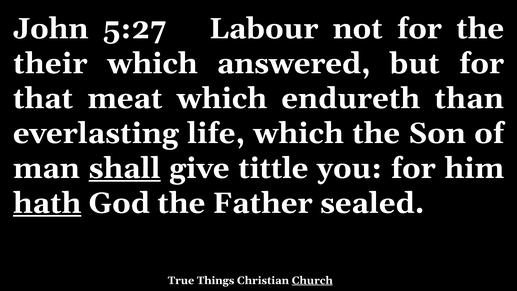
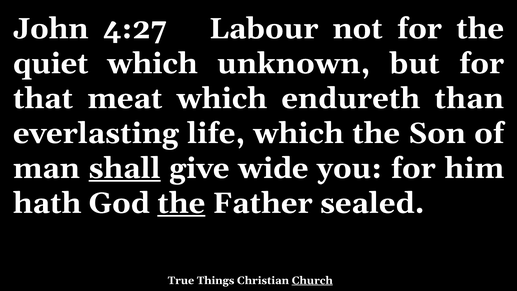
5:27: 5:27 -> 4:27
their: their -> quiet
answered: answered -> unknown
tittle: tittle -> wide
hath underline: present -> none
the at (181, 203) underline: none -> present
